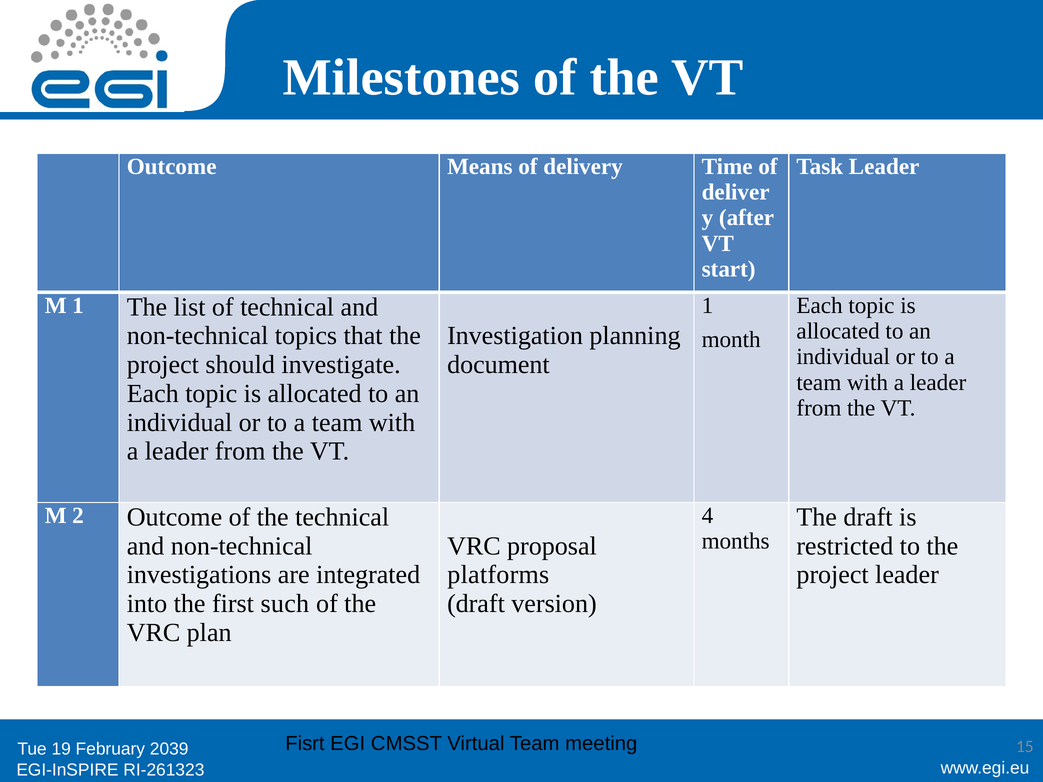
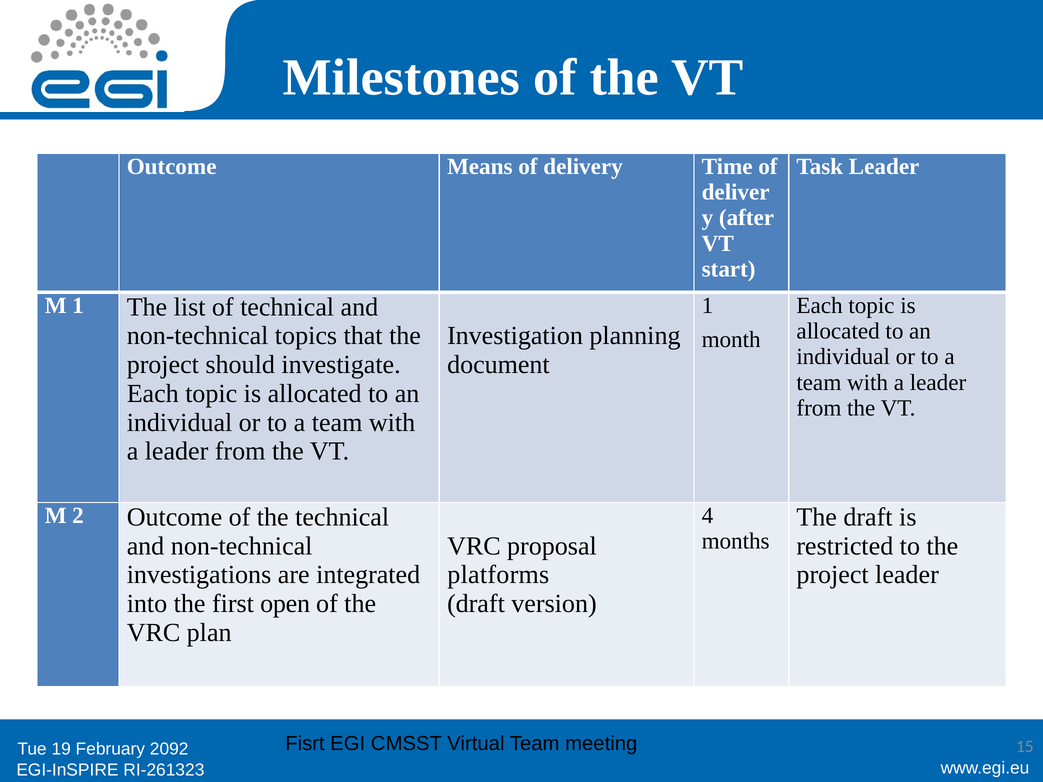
such: such -> open
2039: 2039 -> 2092
